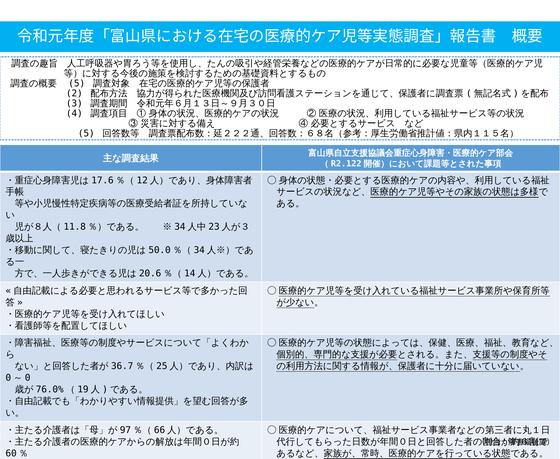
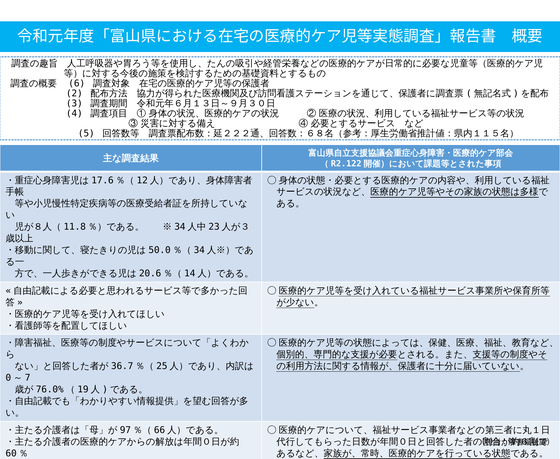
5 at (77, 84): 5 -> 6
0: 0 -> 7
